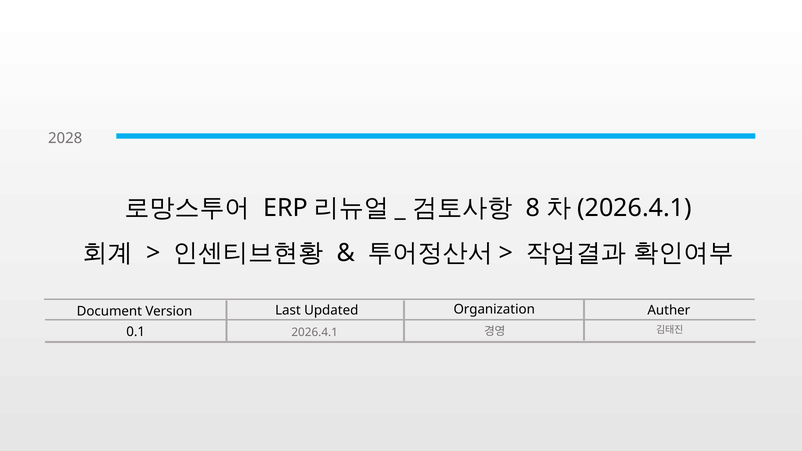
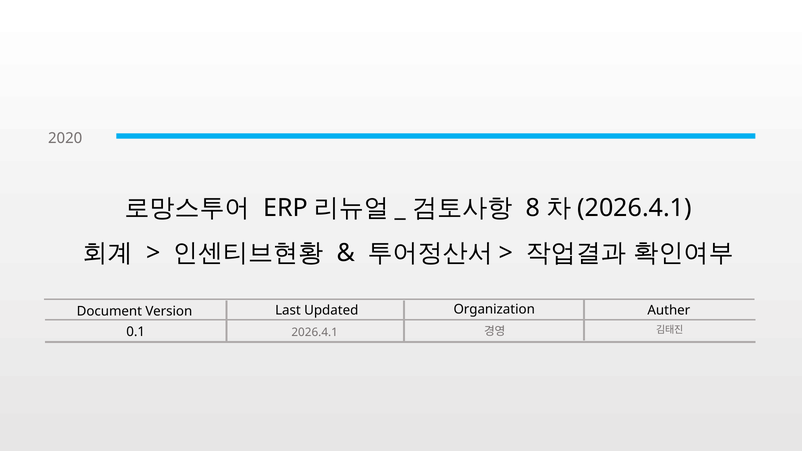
2028: 2028 -> 2020
